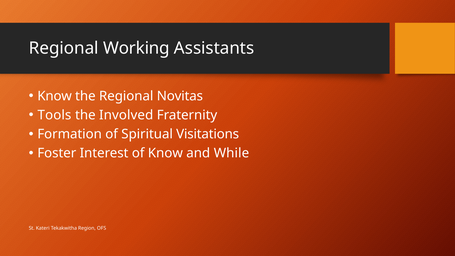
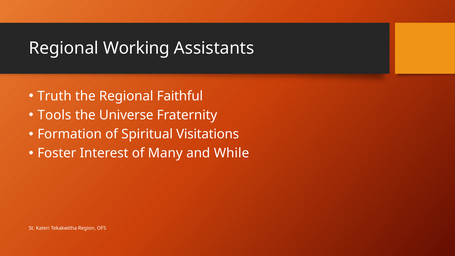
Know at (55, 96): Know -> Truth
Novitas: Novitas -> Faithful
Involved: Involved -> Universe
of Know: Know -> Many
